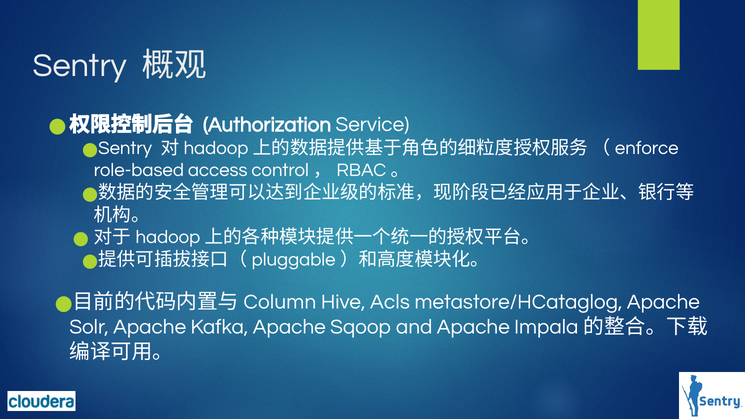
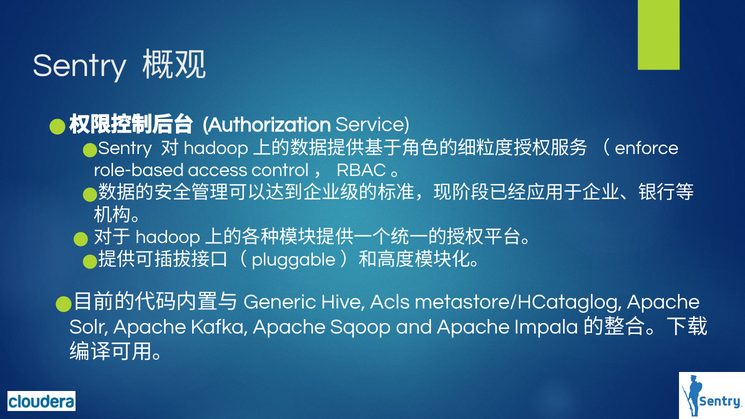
Column: Column -> Generic
